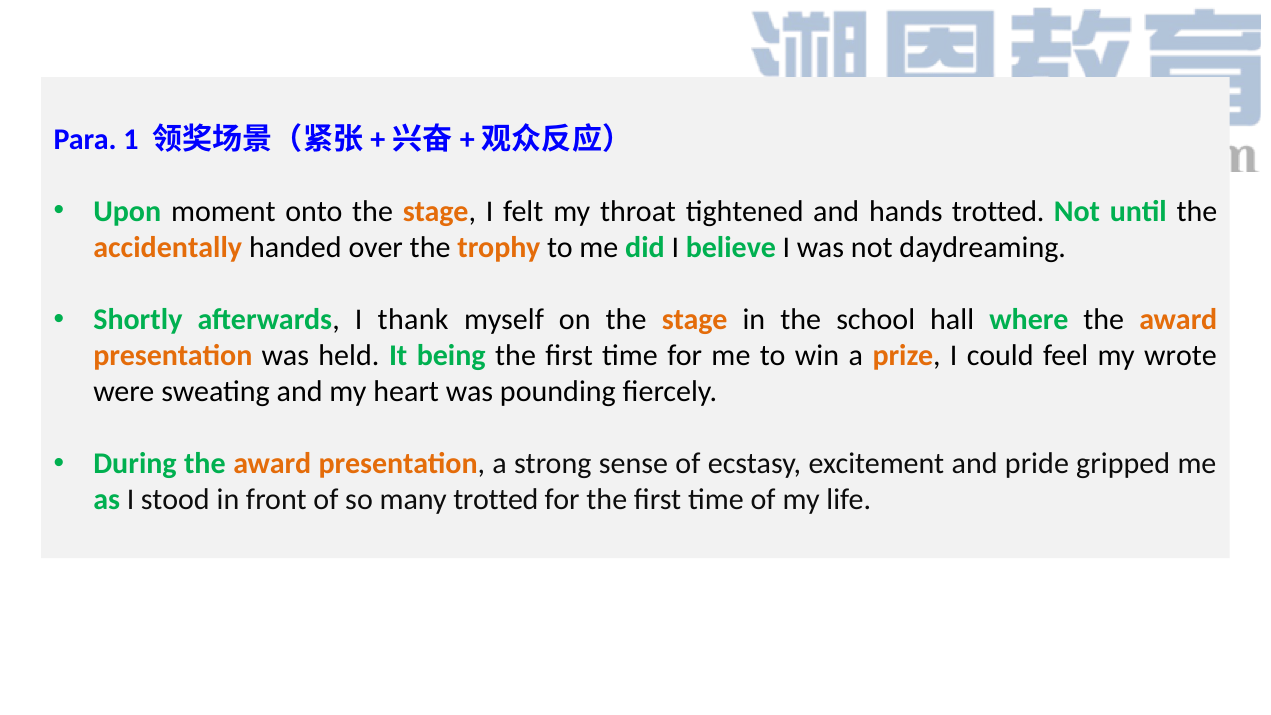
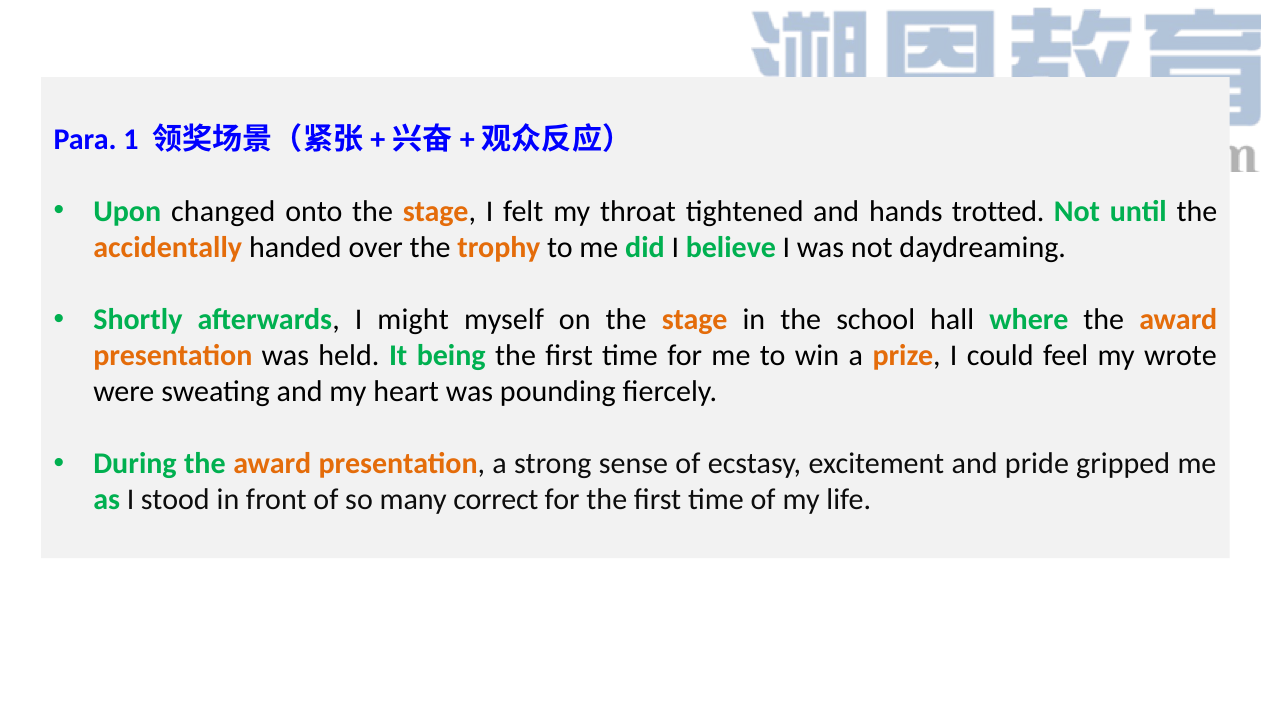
moment: moment -> changed
thank: thank -> might
many trotted: trotted -> correct
